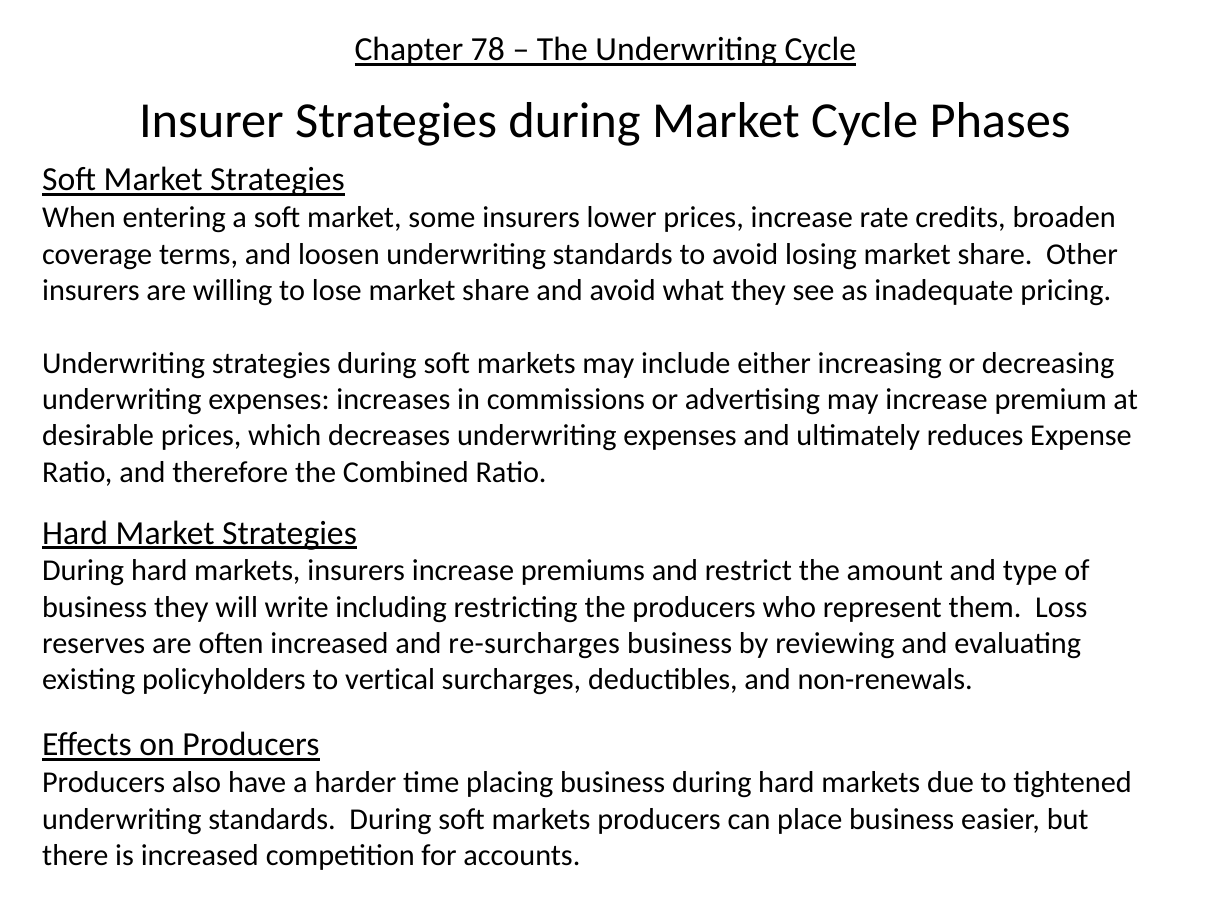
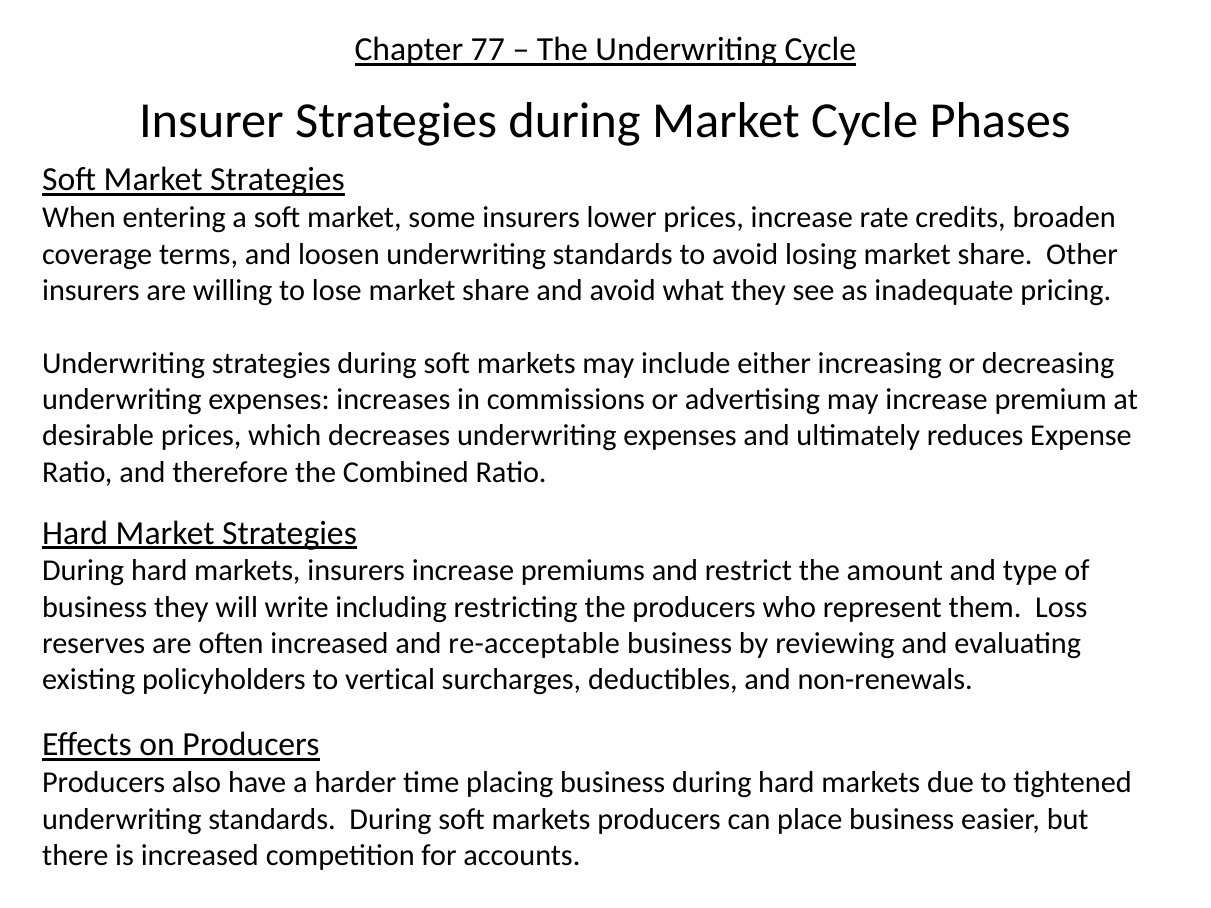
78: 78 -> 77
re-surcharges: re-surcharges -> re-acceptable
